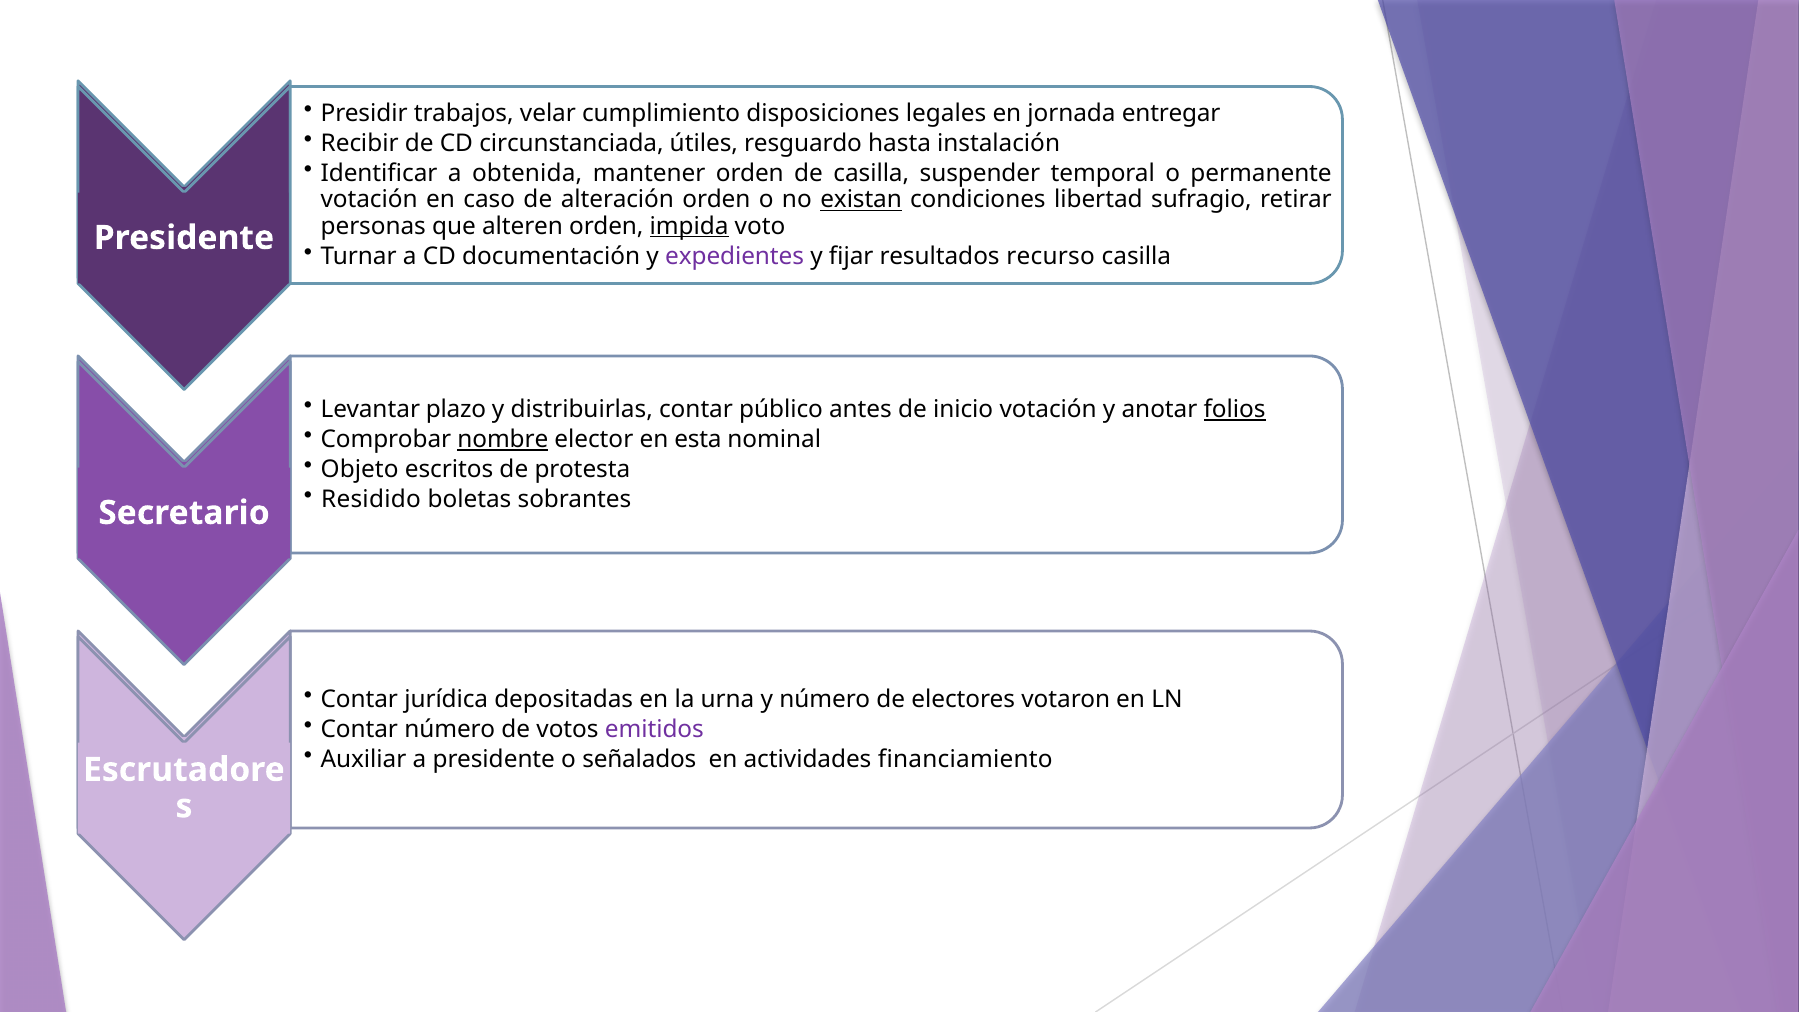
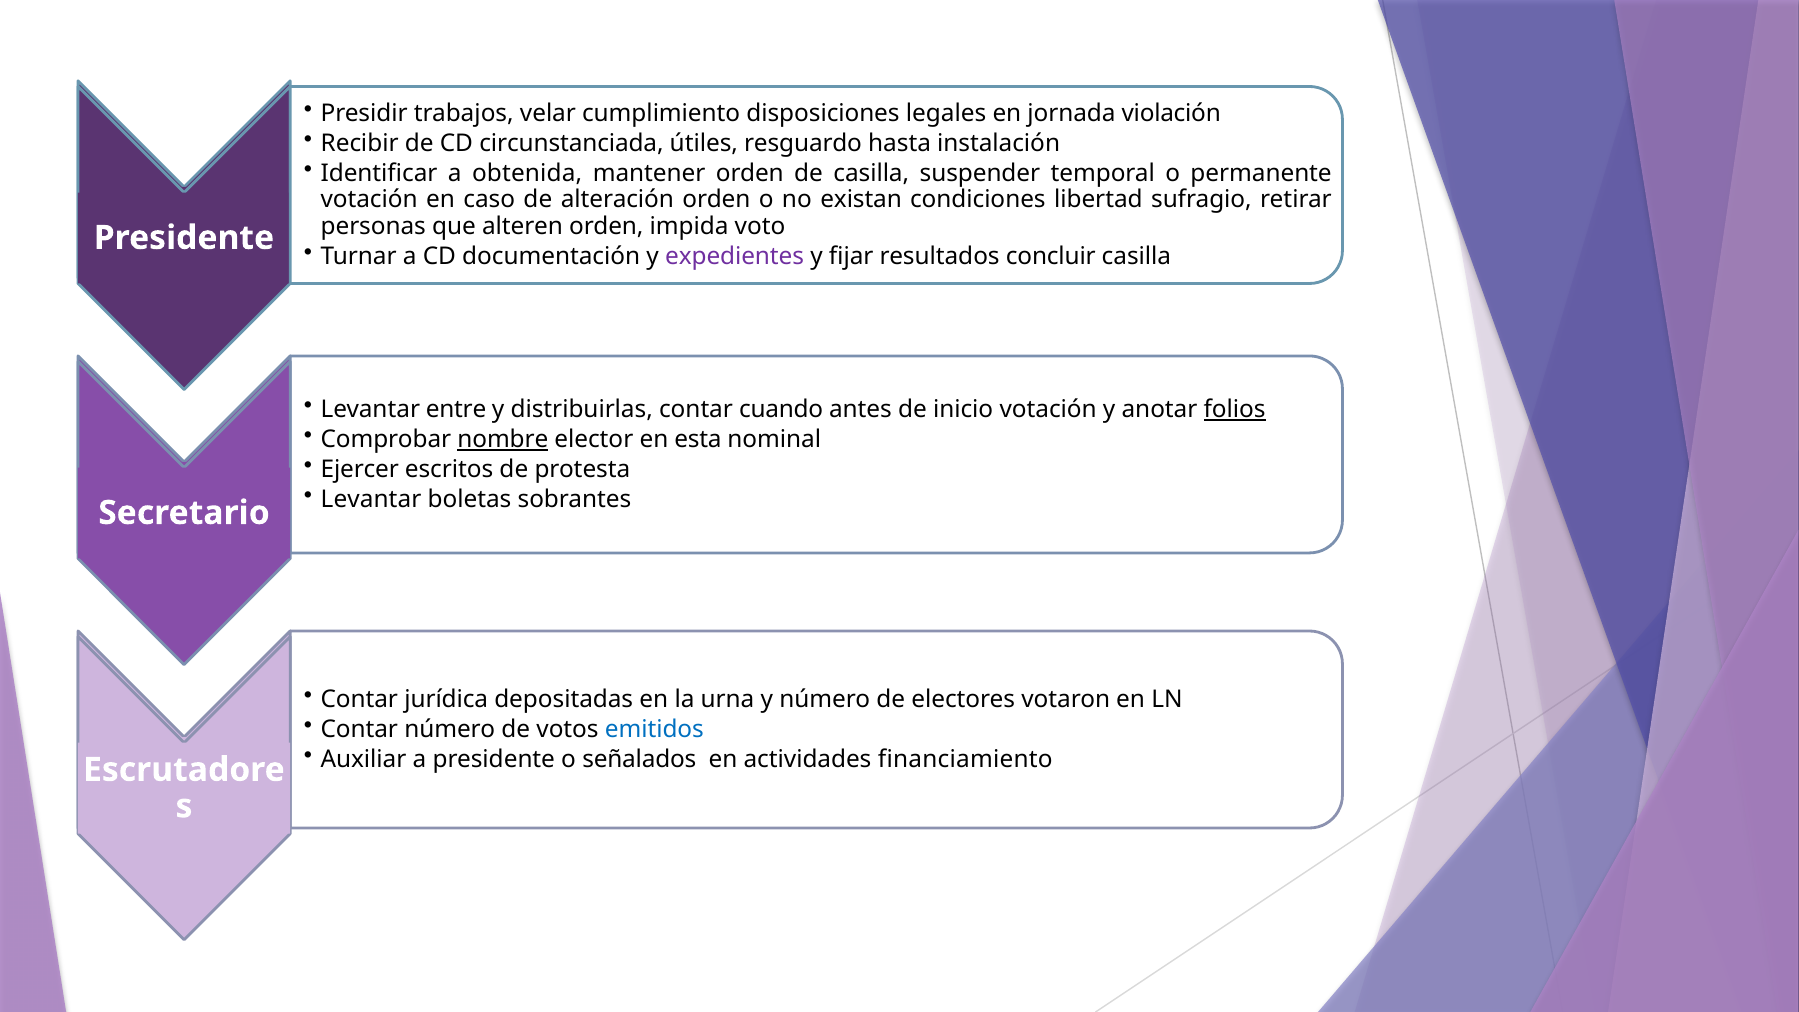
entregar: entregar -> violación
existan underline: present -> none
impida underline: present -> none
recurso: recurso -> concluir
plazo: plazo -> entre
público: público -> cuando
Objeto: Objeto -> Ejercer
Residido at (371, 499): Residido -> Levantar
emitidos colour: purple -> blue
